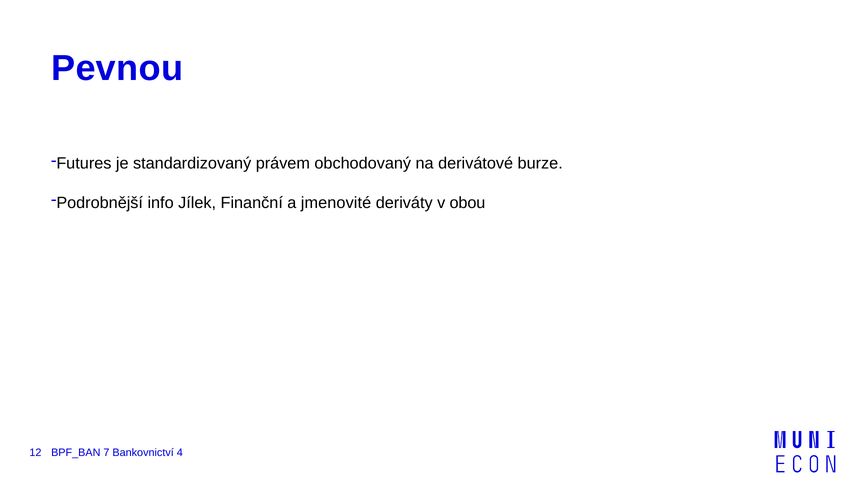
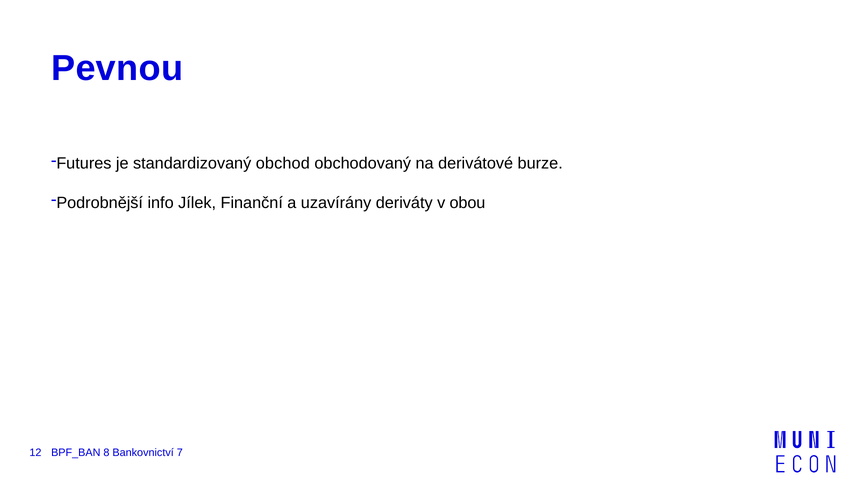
právem: právem -> obchod
jmenovité: jmenovité -> uzavírány
7: 7 -> 8
4: 4 -> 7
